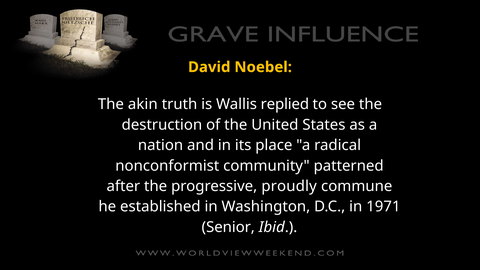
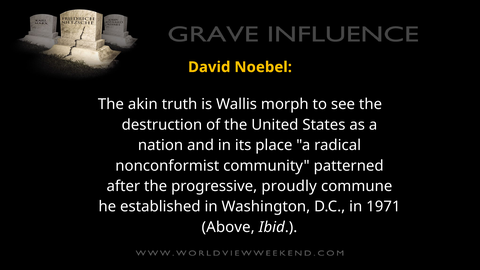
replied: replied -> morph
Senior: Senior -> Above
